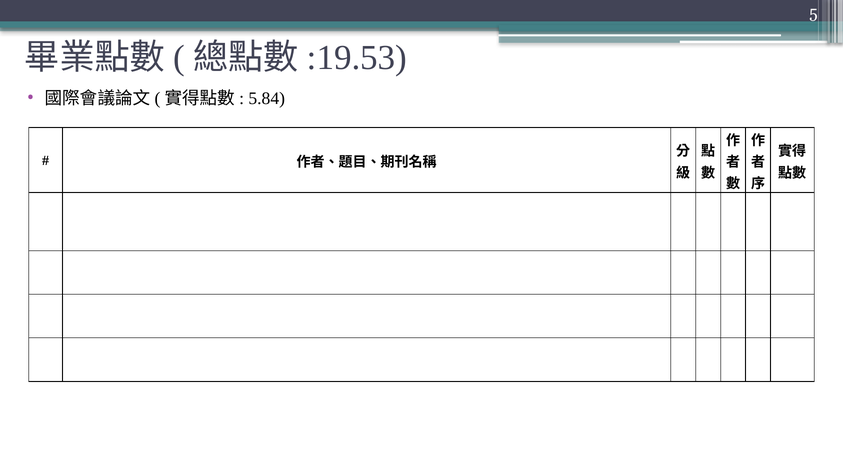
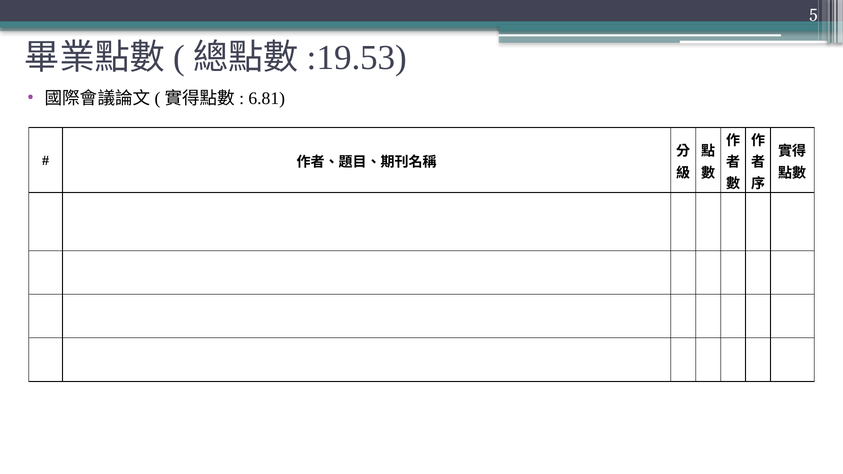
5.84: 5.84 -> 6.81
